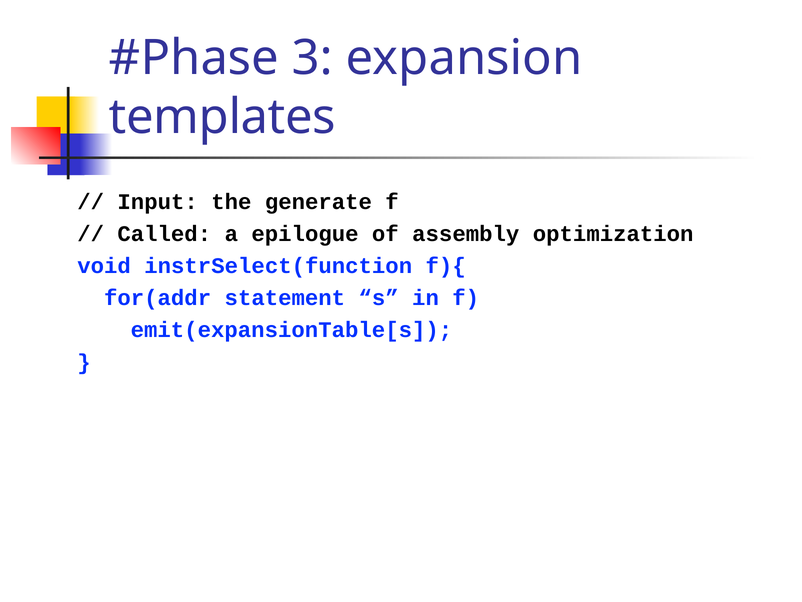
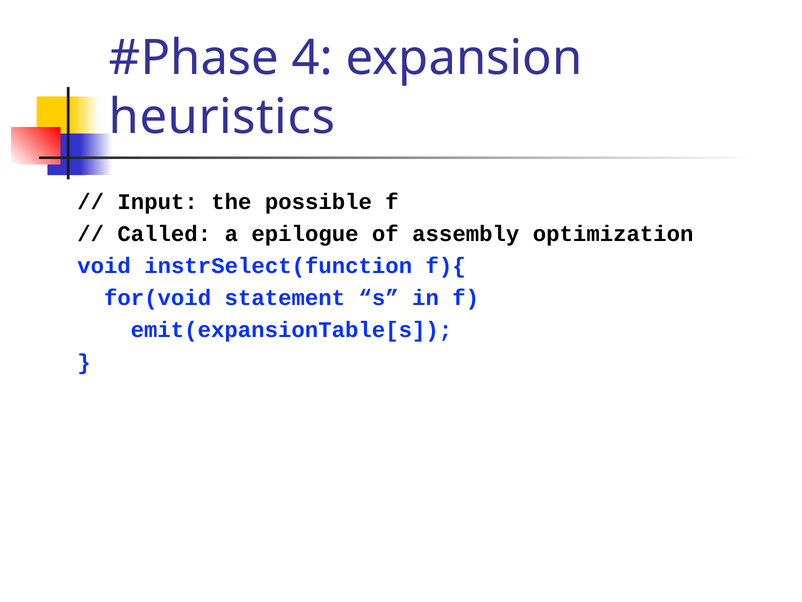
3: 3 -> 4
templates: templates -> heuristics
generate: generate -> possible
for(addr: for(addr -> for(void
